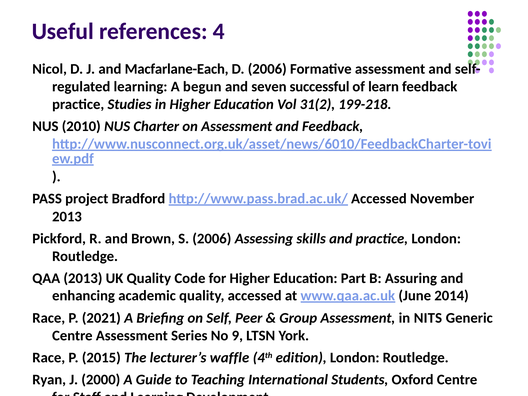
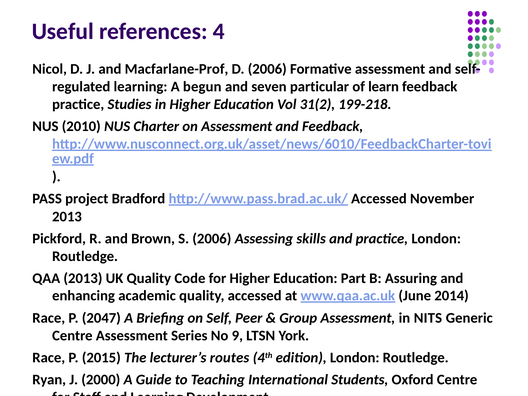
Macfarlane-Each: Macfarlane-Each -> Macfarlane-Prof
successful: successful -> particular
2021: 2021 -> 2047
waffle: waffle -> routes
